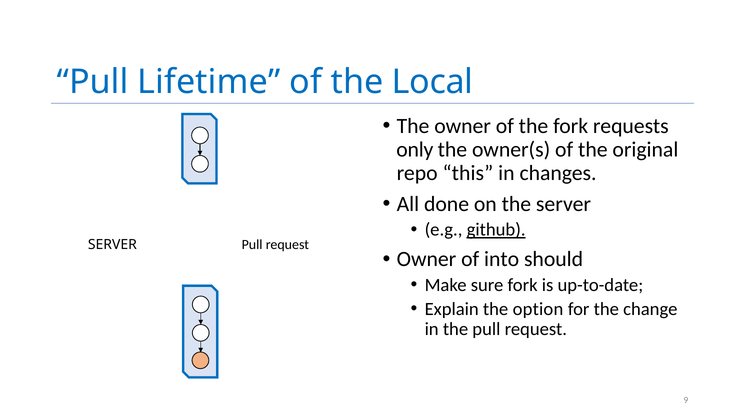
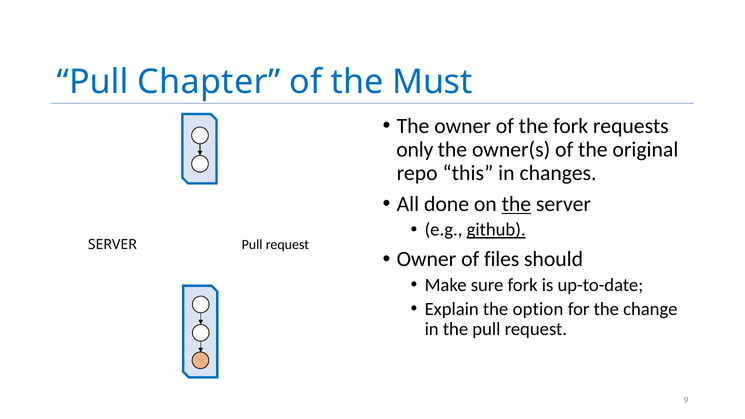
Lifetime: Lifetime -> Chapter
Local: Local -> Must
the at (516, 204) underline: none -> present
into: into -> files
